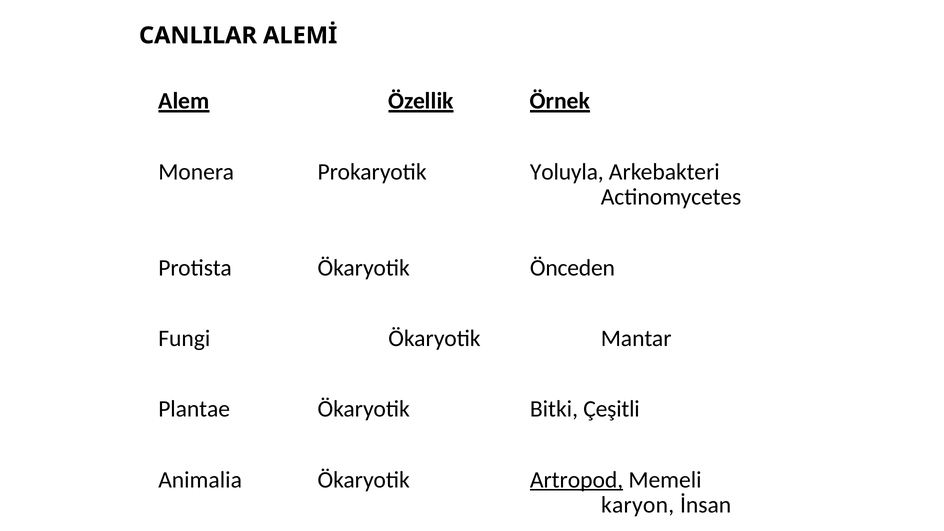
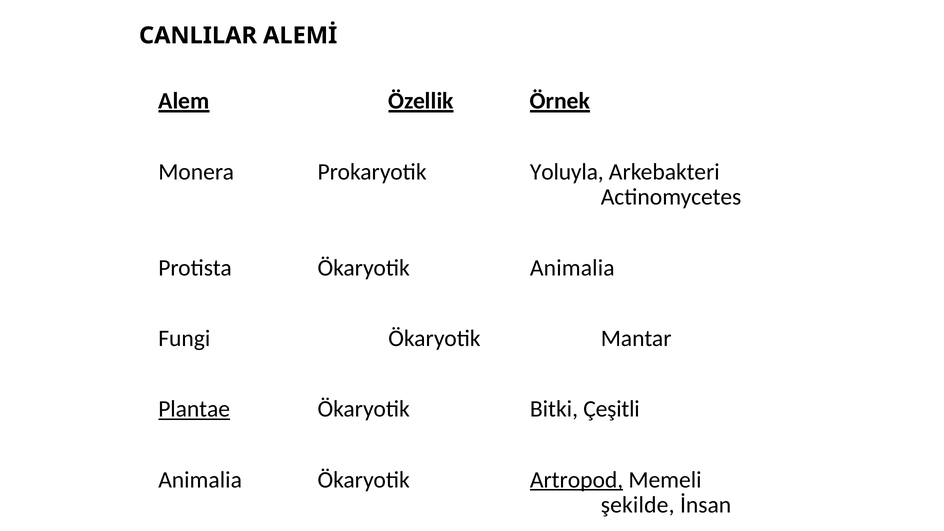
Ökaryotik Önceden: Önceden -> Animalia
Plantae underline: none -> present
karyon: karyon -> şekilde
